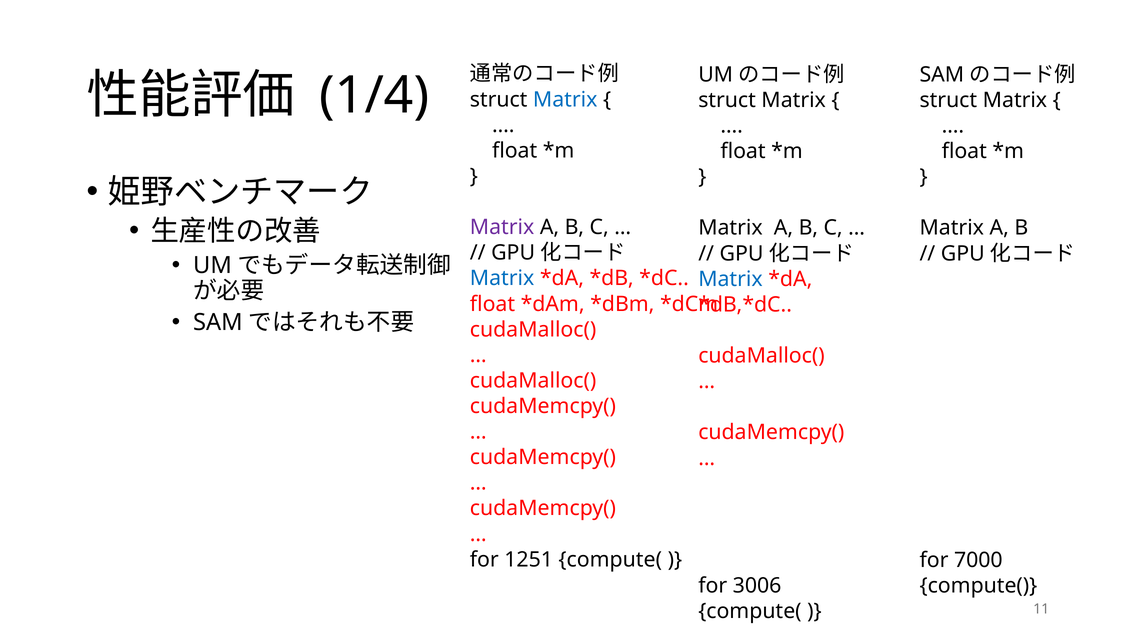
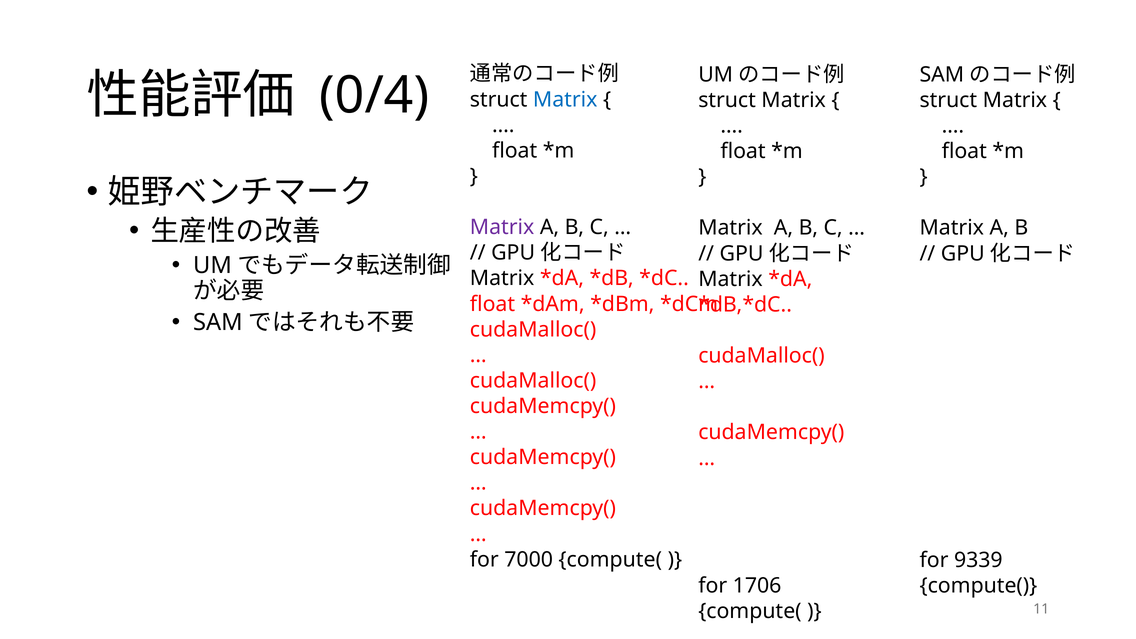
1/4: 1/4 -> 0/4
Matrix at (502, 278) colour: blue -> black
Matrix at (730, 279) colour: blue -> black
1251: 1251 -> 7000
7000: 7000 -> 9339
3006: 3006 -> 1706
